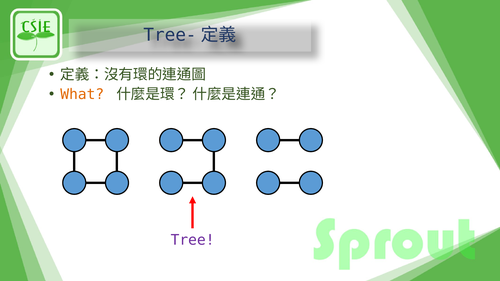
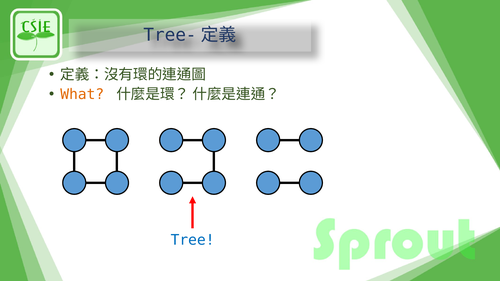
Tree colour: purple -> blue
